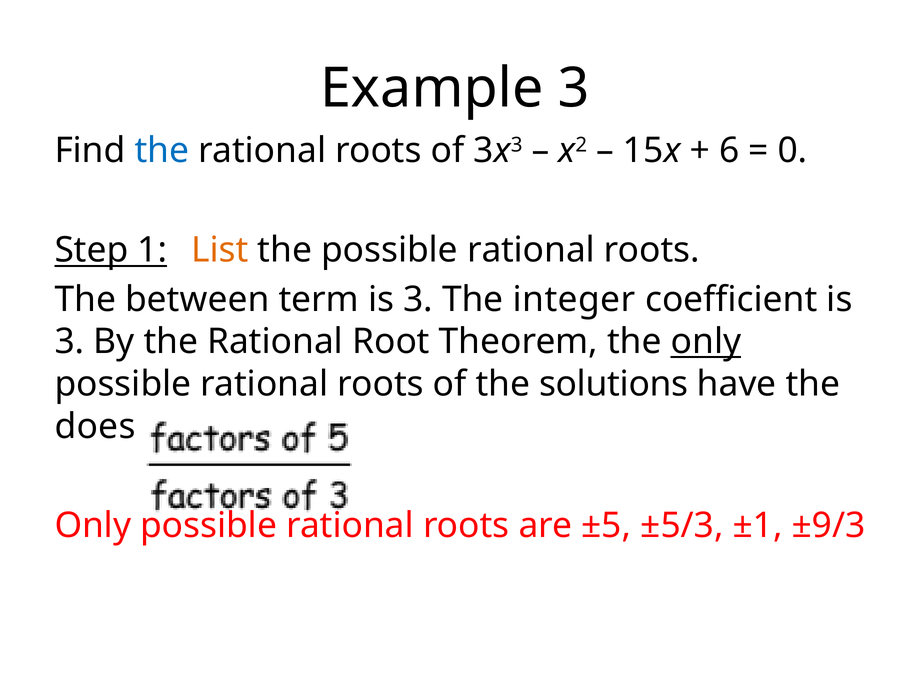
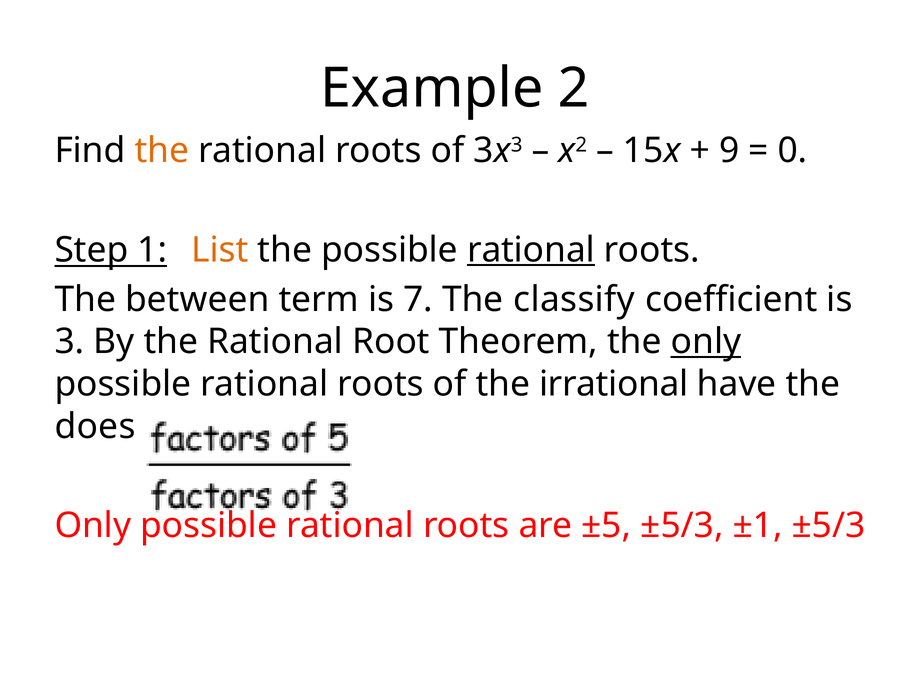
Example 3: 3 -> 2
the at (162, 151) colour: blue -> orange
6: 6 -> 9
rational at (531, 250) underline: none -> present
term is 3: 3 -> 7
integer: integer -> classify
solutions: solutions -> irrational
±1 ±9/3: ±9/3 -> ±5/3
